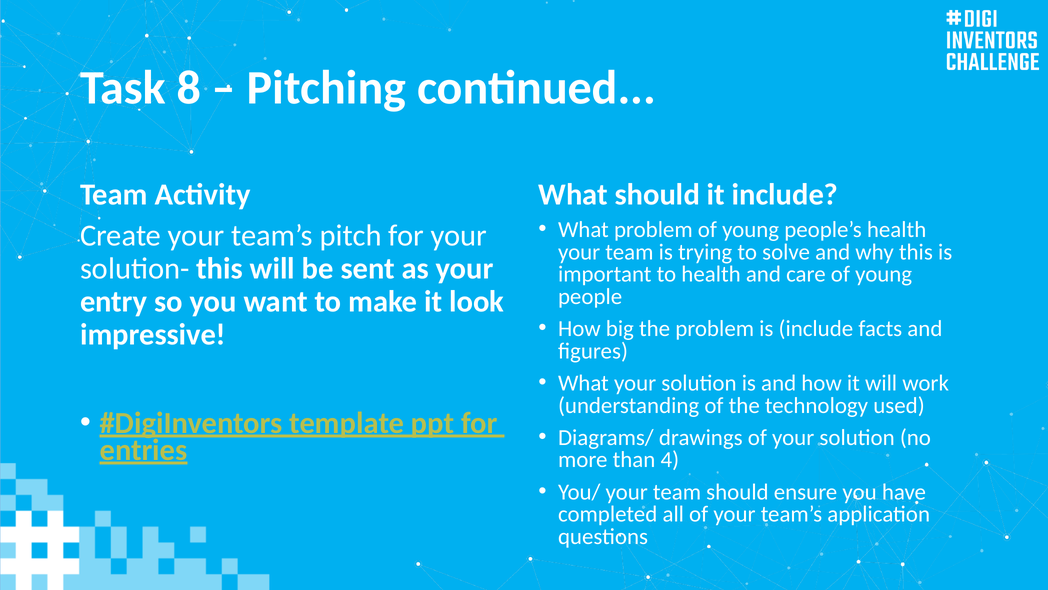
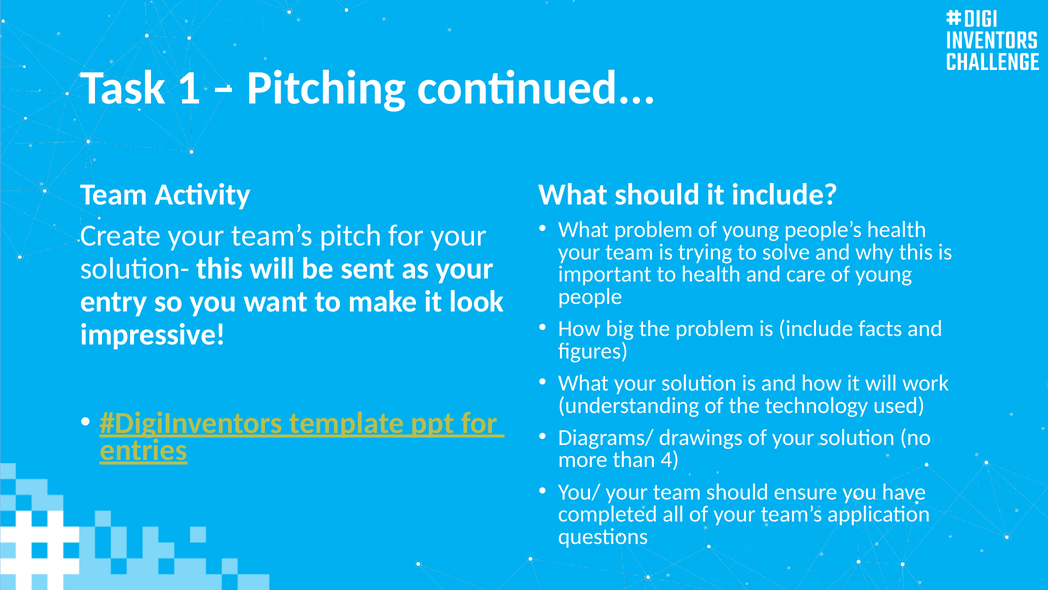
8: 8 -> 1
